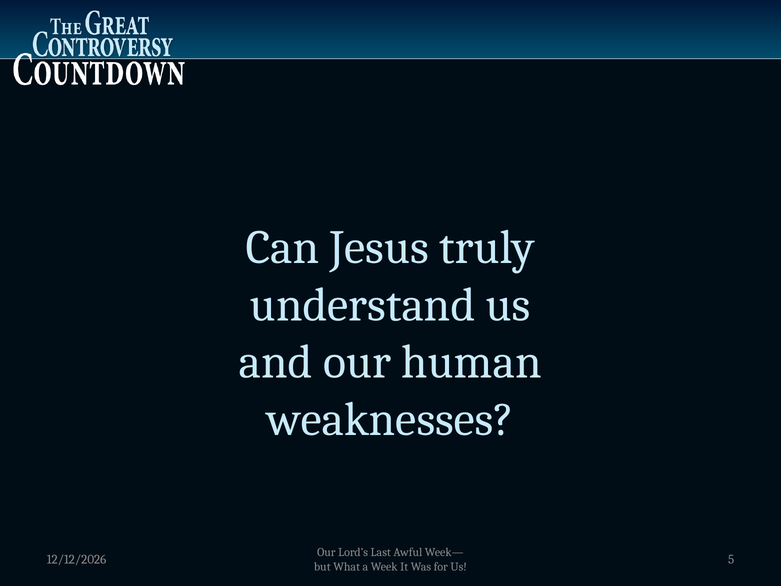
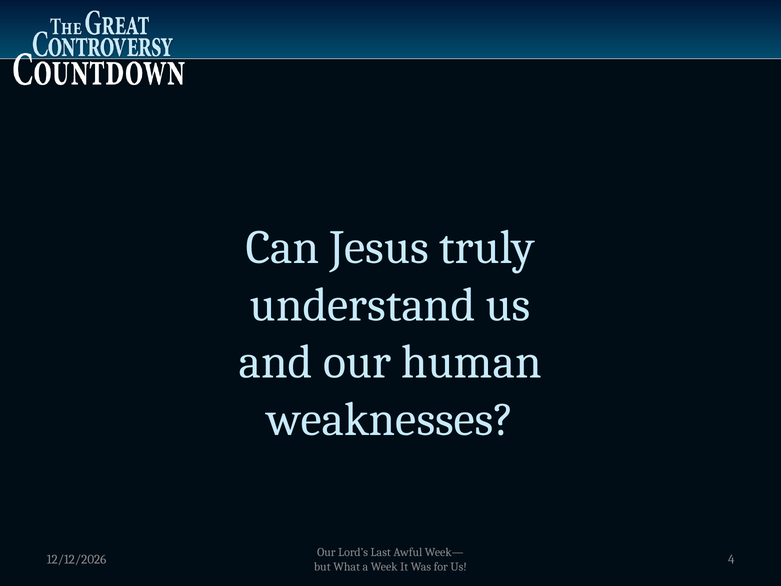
5: 5 -> 4
